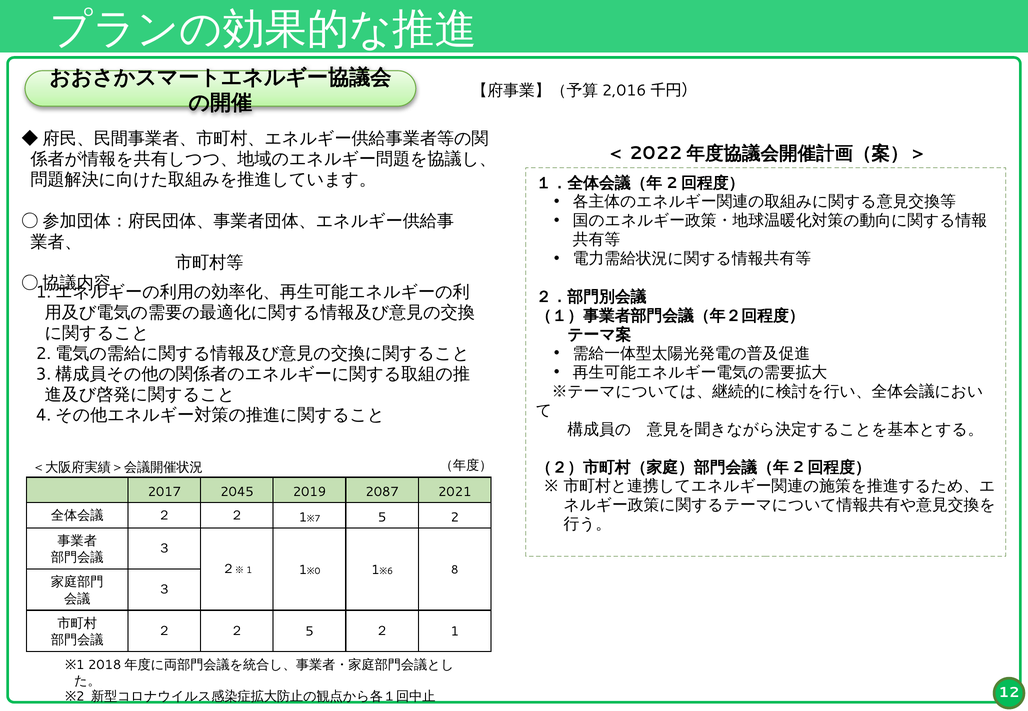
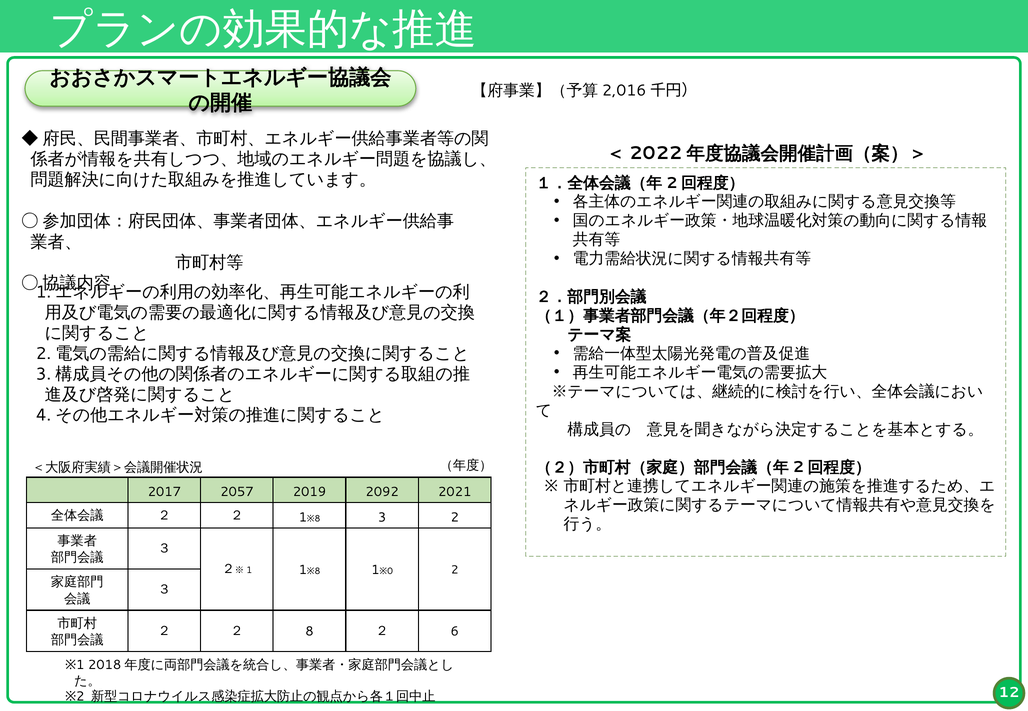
2045: 2045 -> 2057
2087: 2087 -> 2092
7 at (318, 519): 7 -> 8
5 at (382, 518): 5 -> 3
0 at (318, 572): 0 -> 8
6: 6 -> 0
8 at (455, 570): 8 -> 2
２ 5: 5 -> 8
1 at (455, 632): 1 -> 6
